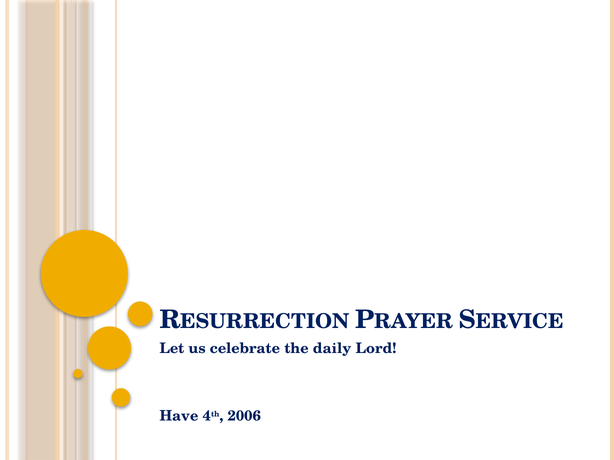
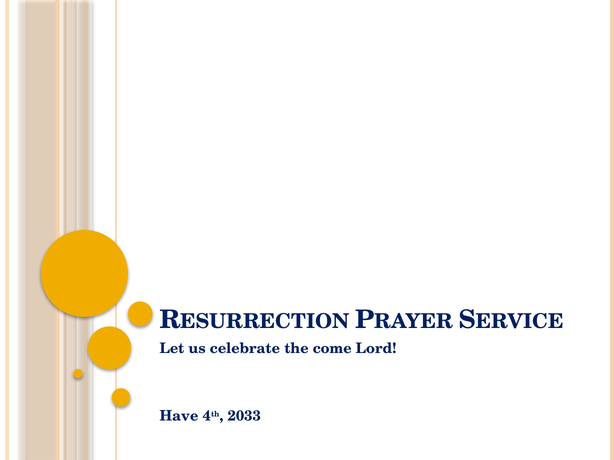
daily: daily -> come
2006: 2006 -> 2033
